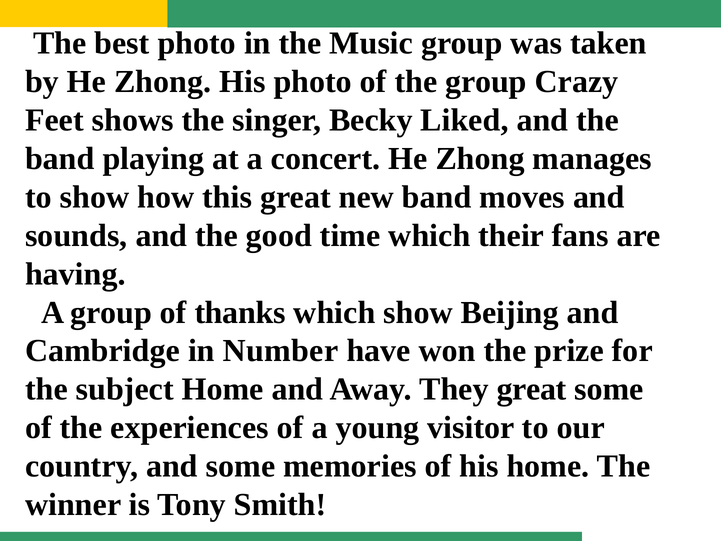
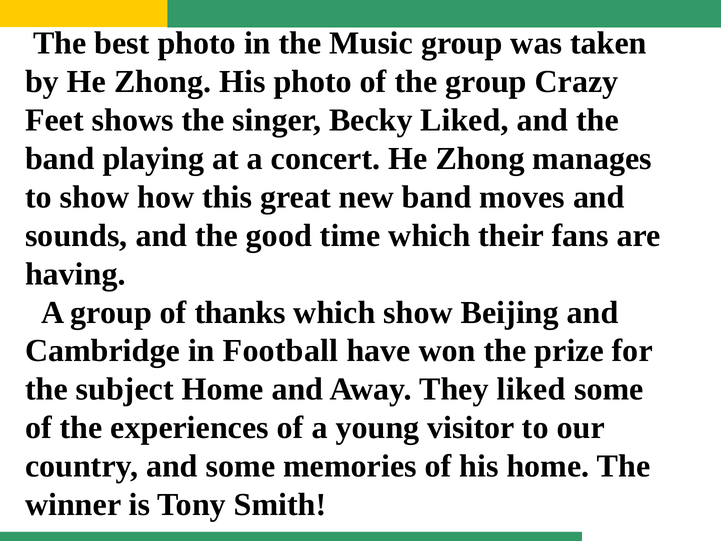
Number: Number -> Football
They great: great -> liked
